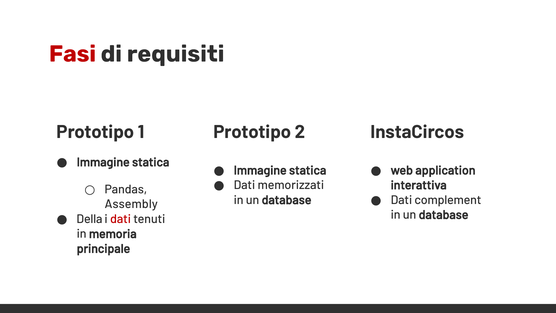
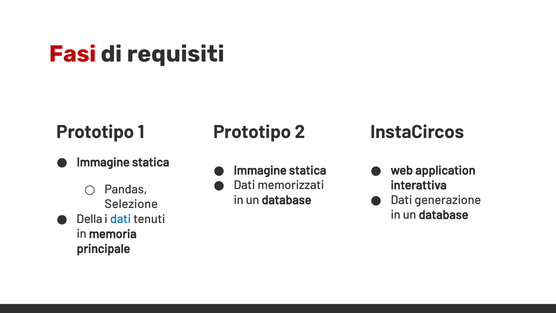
complement: complement -> generazione
Assembly: Assembly -> Selezione
dati at (121, 219) colour: red -> blue
